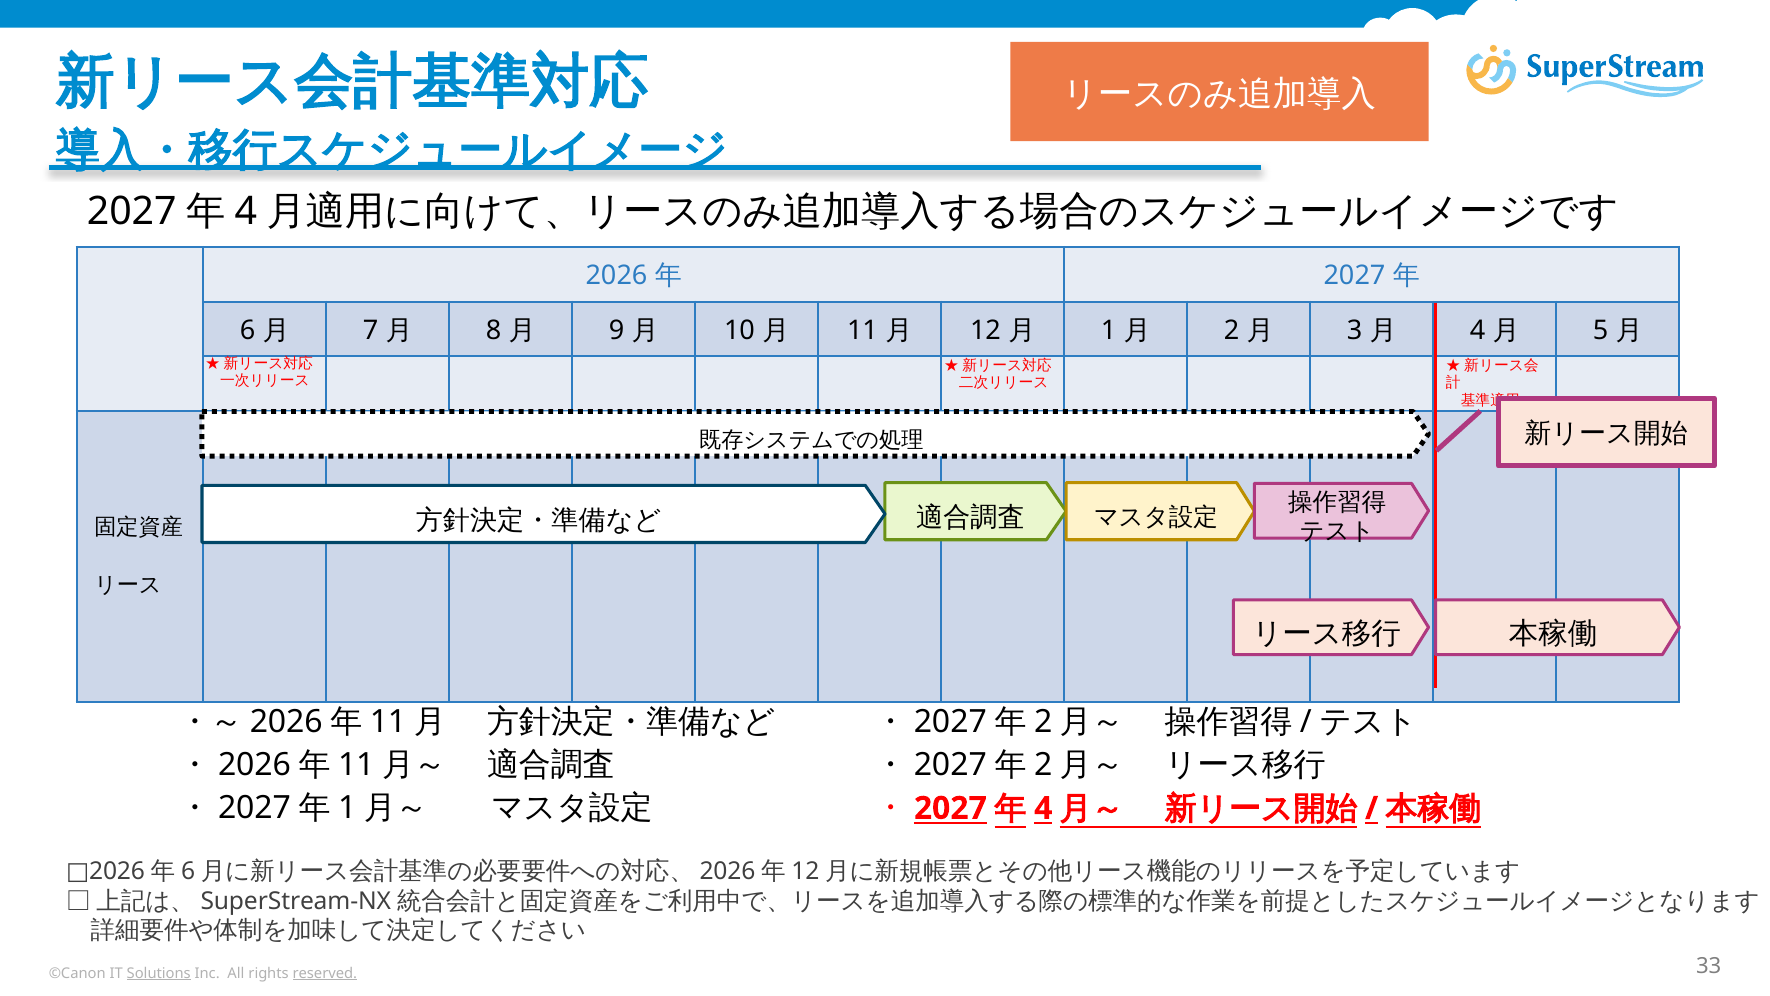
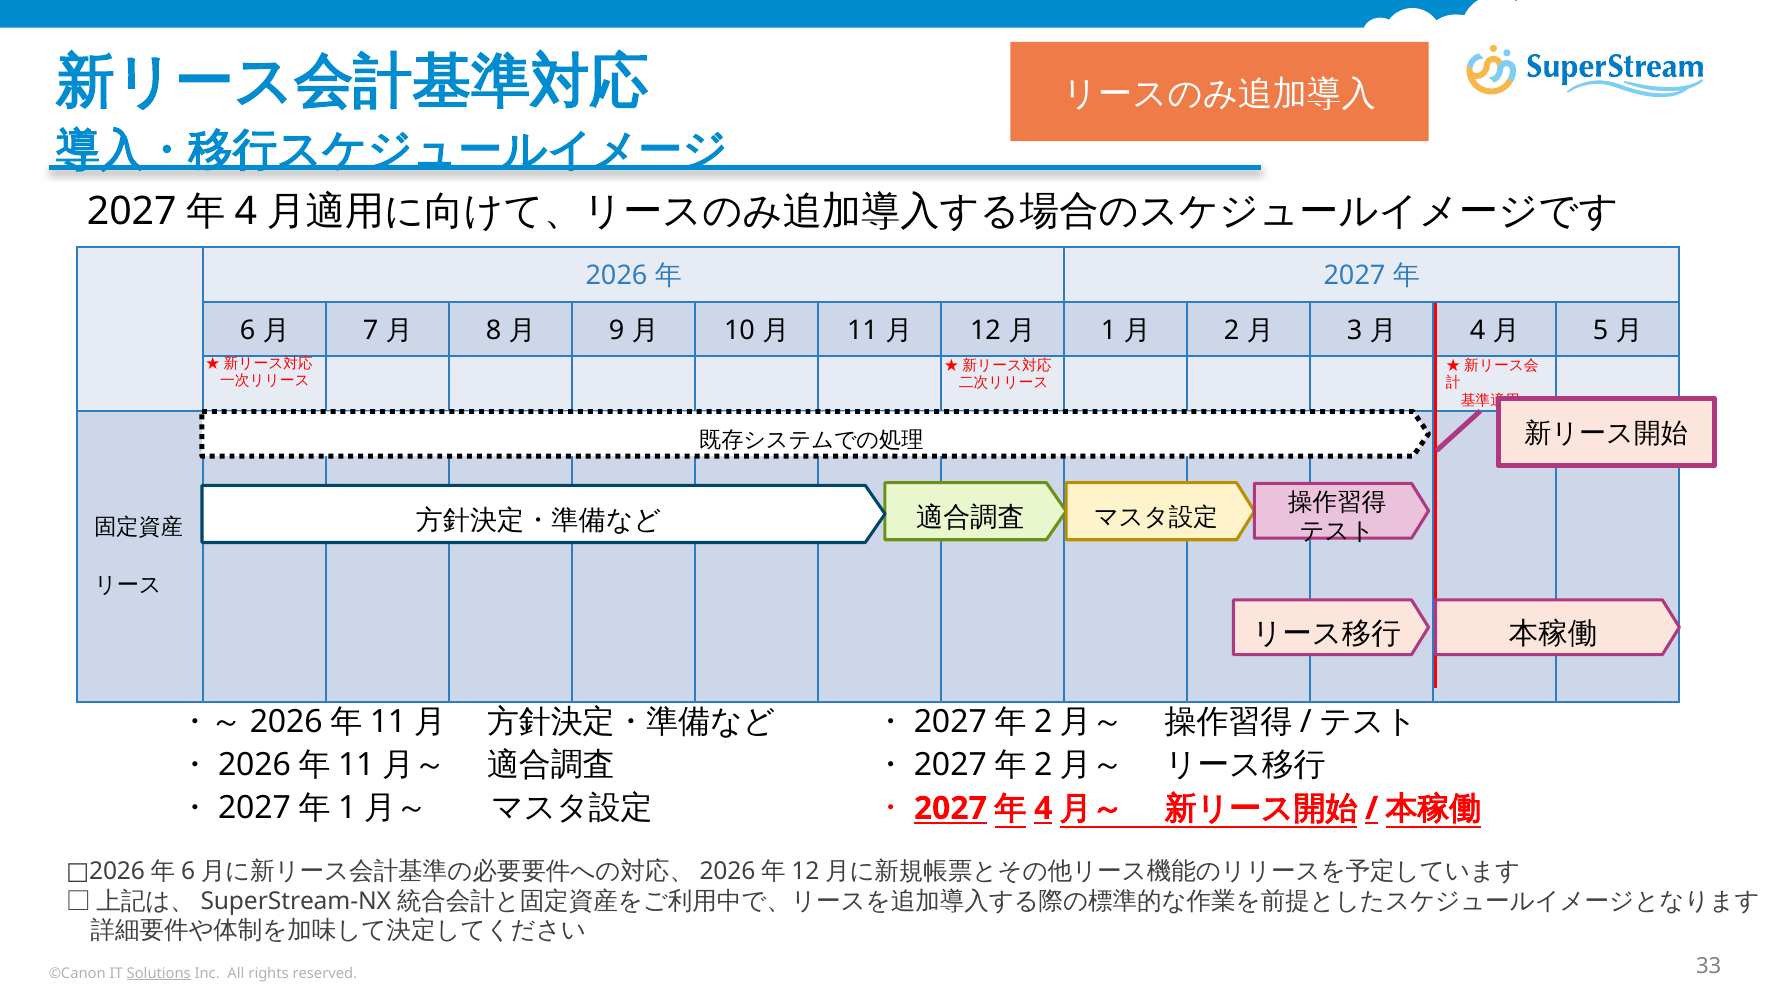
reserved underline: present -> none
